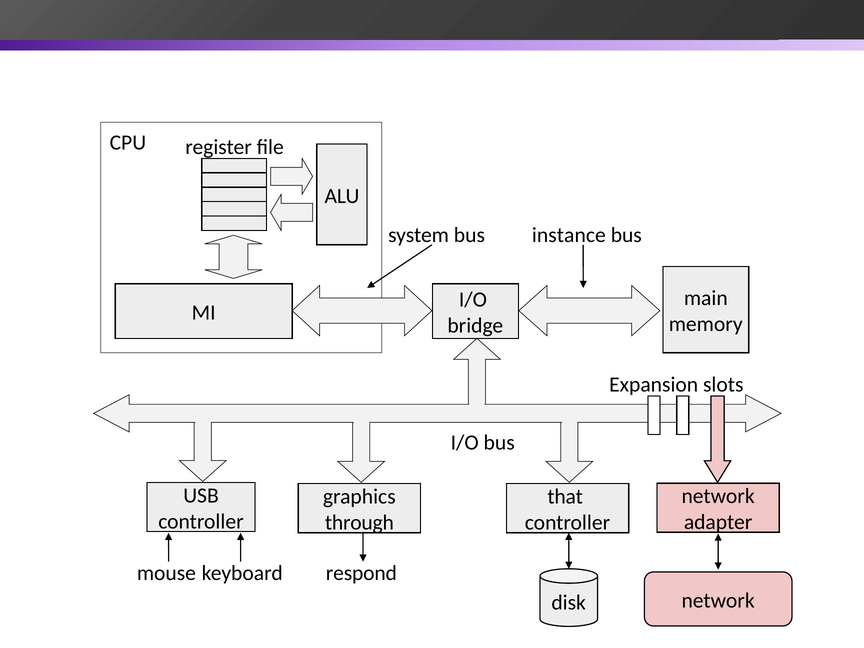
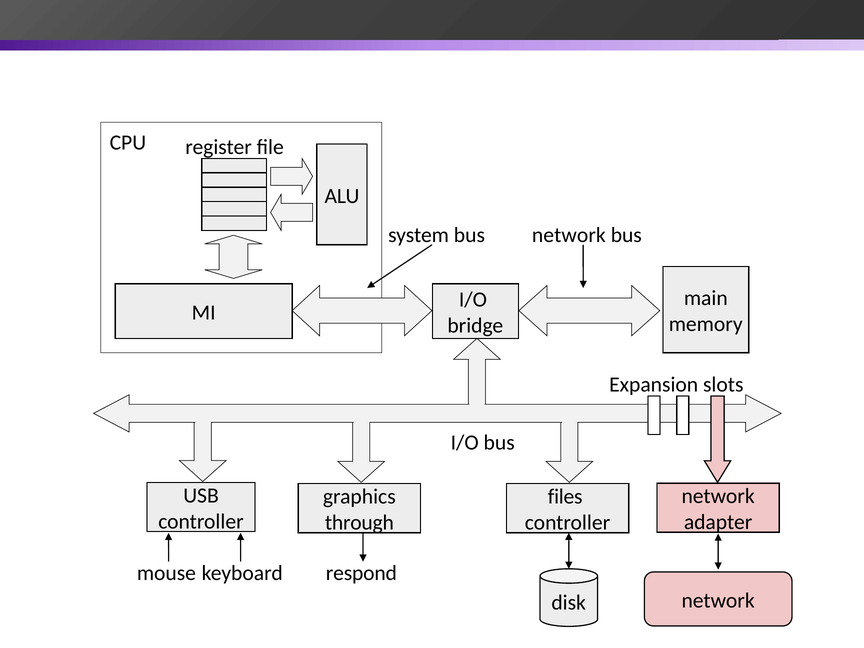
bus instance: instance -> network
that: that -> files
